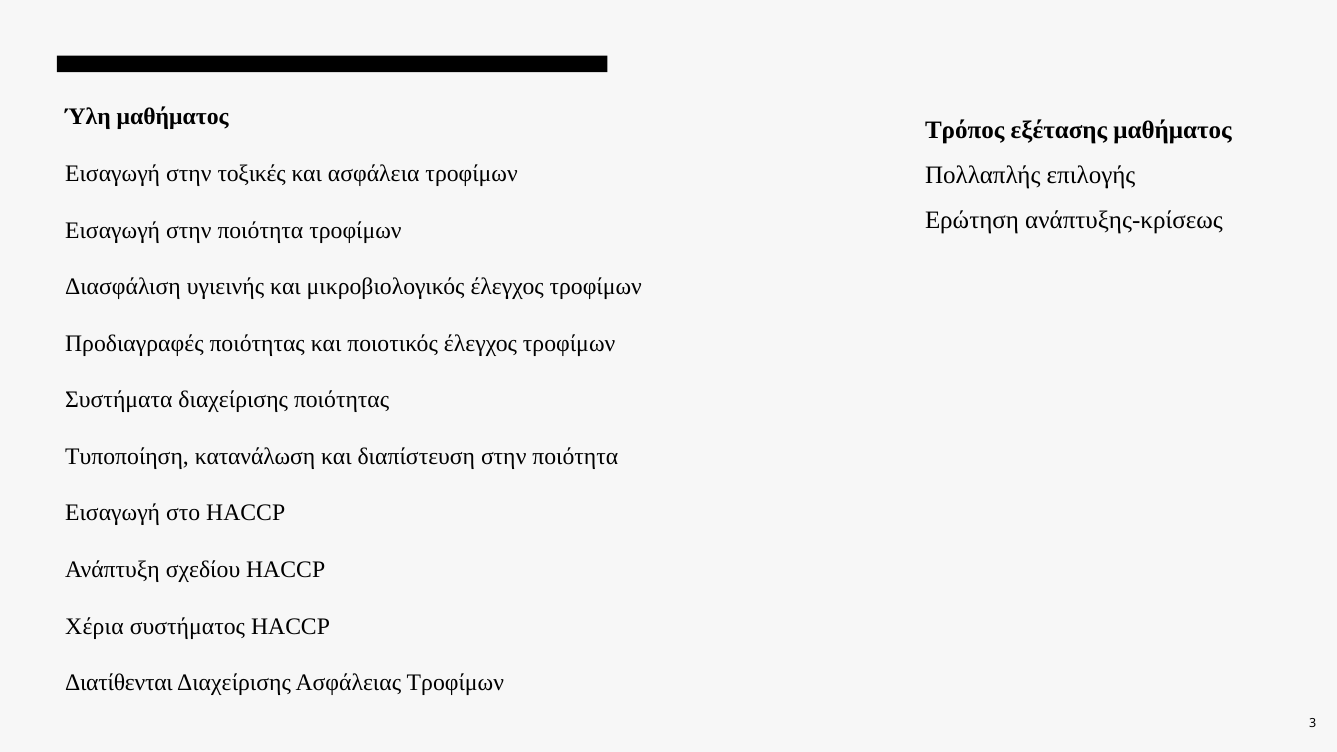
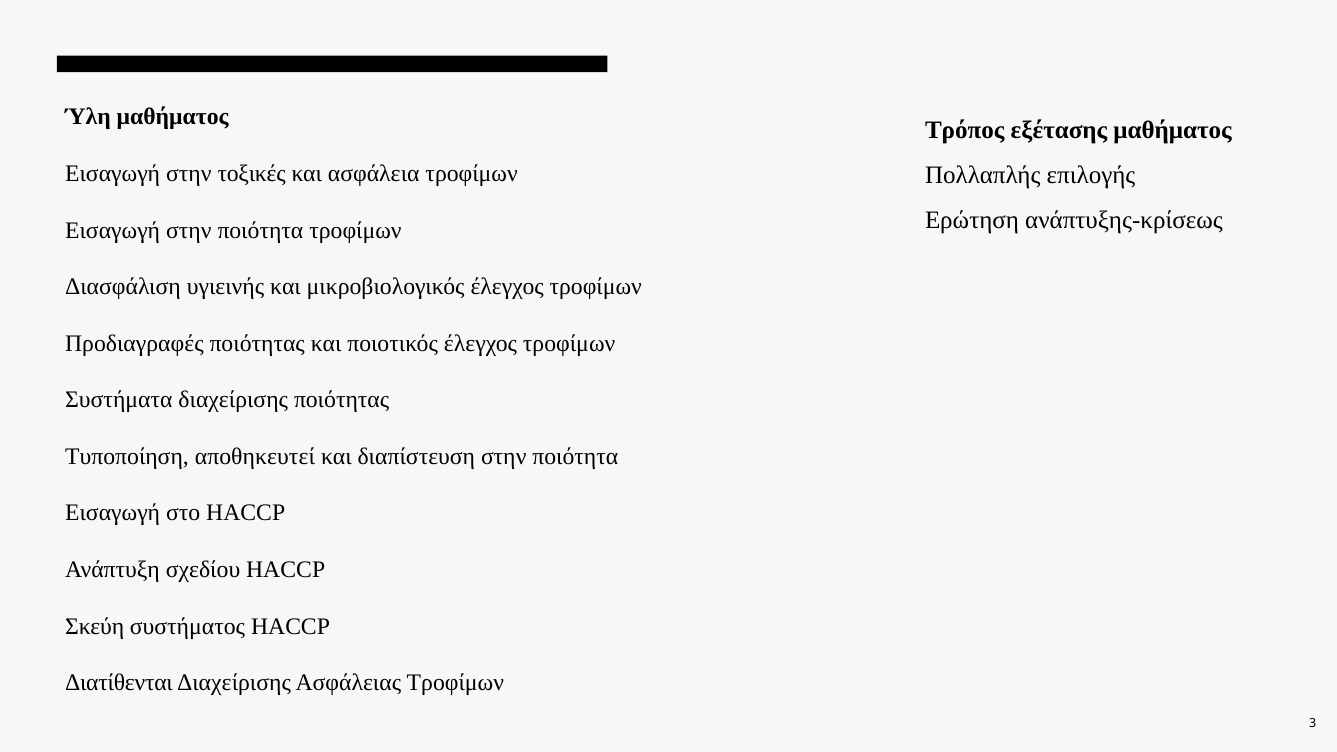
κατανάλωση: κατανάλωση -> αποθηκευτεί
Χέρια: Χέρια -> Σκεύη
